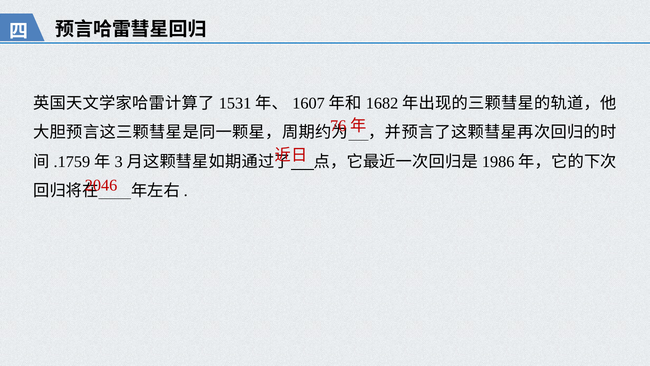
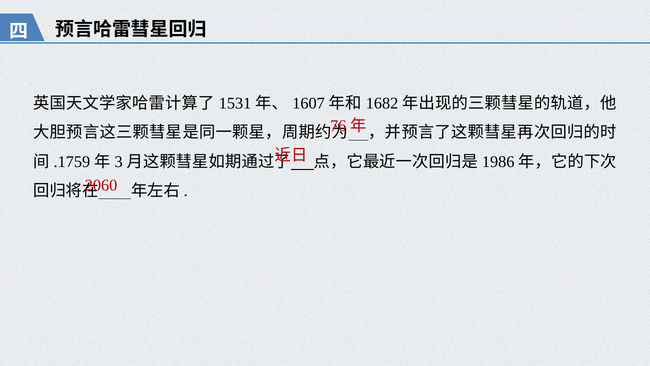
2046: 2046 -> 2060
